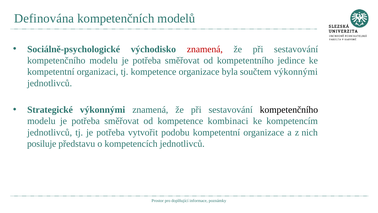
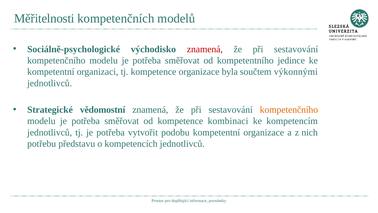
Definována: Definována -> Měřitelnosti
Strategické výkonnými: výkonnými -> vědomostní
kompetenčního at (289, 110) colour: black -> orange
posiluje: posiluje -> potřebu
